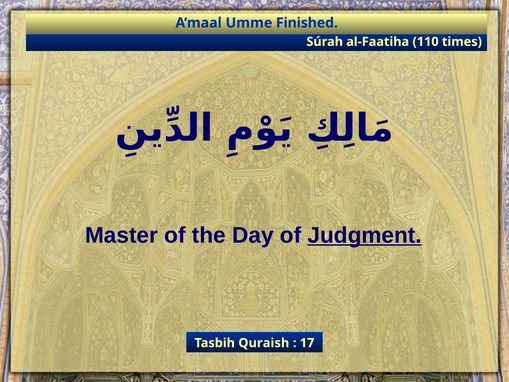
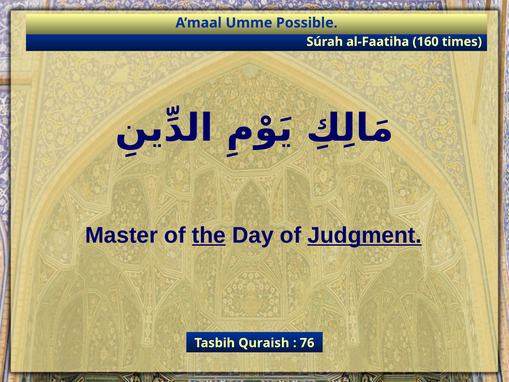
Finished: Finished -> Possible
110: 110 -> 160
the underline: none -> present
17: 17 -> 76
